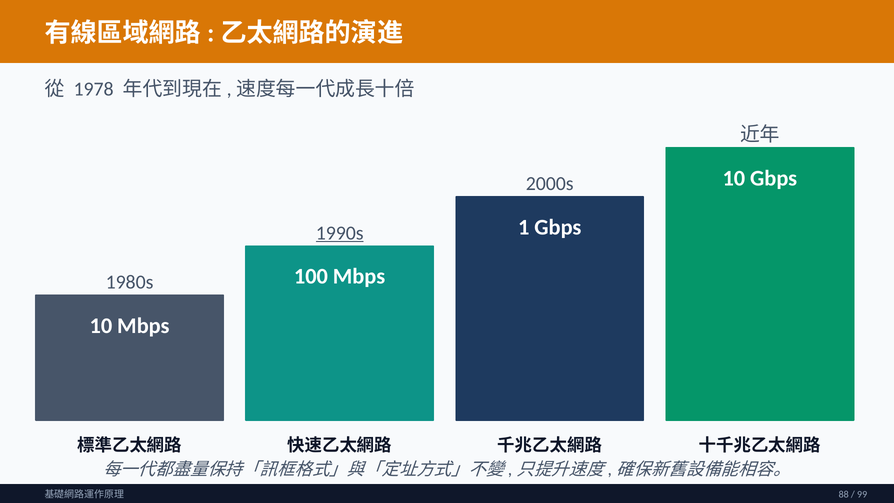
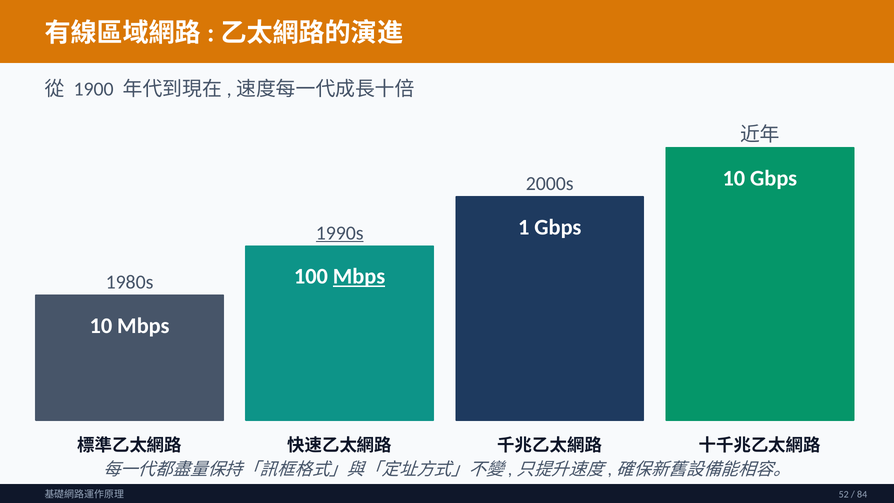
1978: 1978 -> 1900
Mbps at (359, 276) underline: none -> present
88: 88 -> 52
99: 99 -> 84
